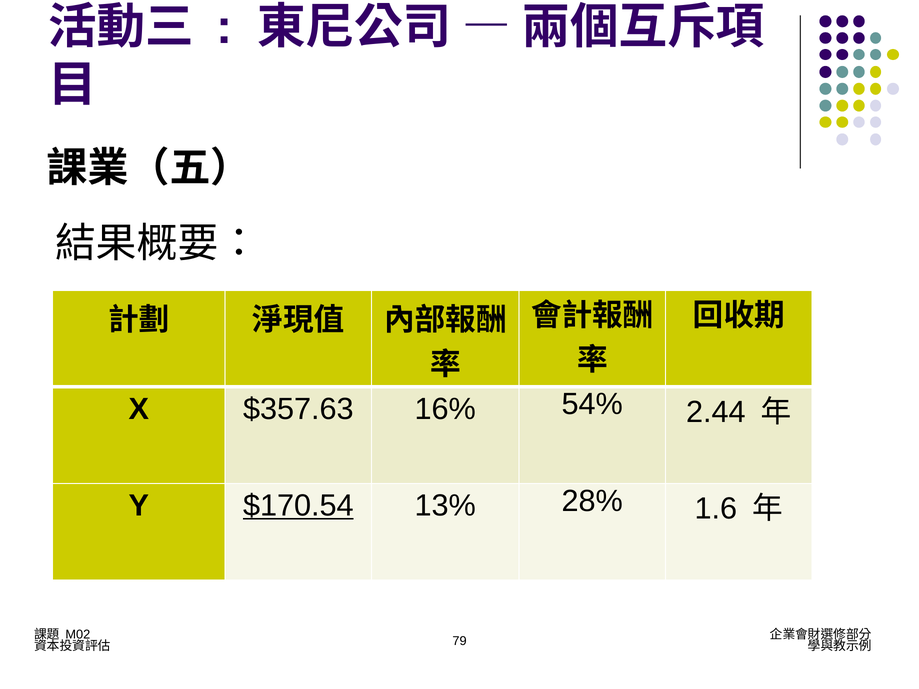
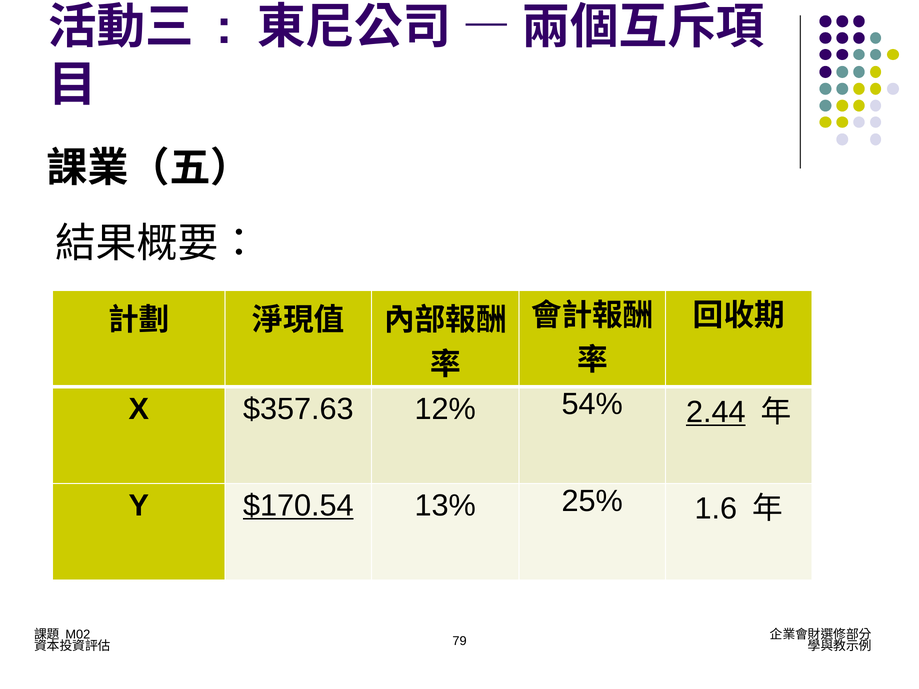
16%: 16% -> 12%
2.44 underline: none -> present
28%: 28% -> 25%
